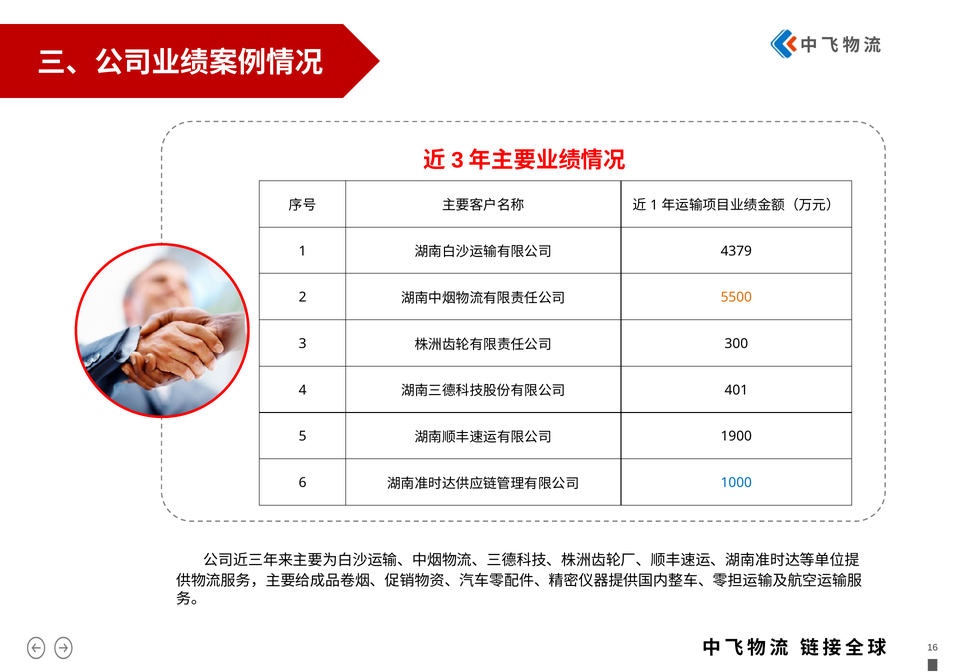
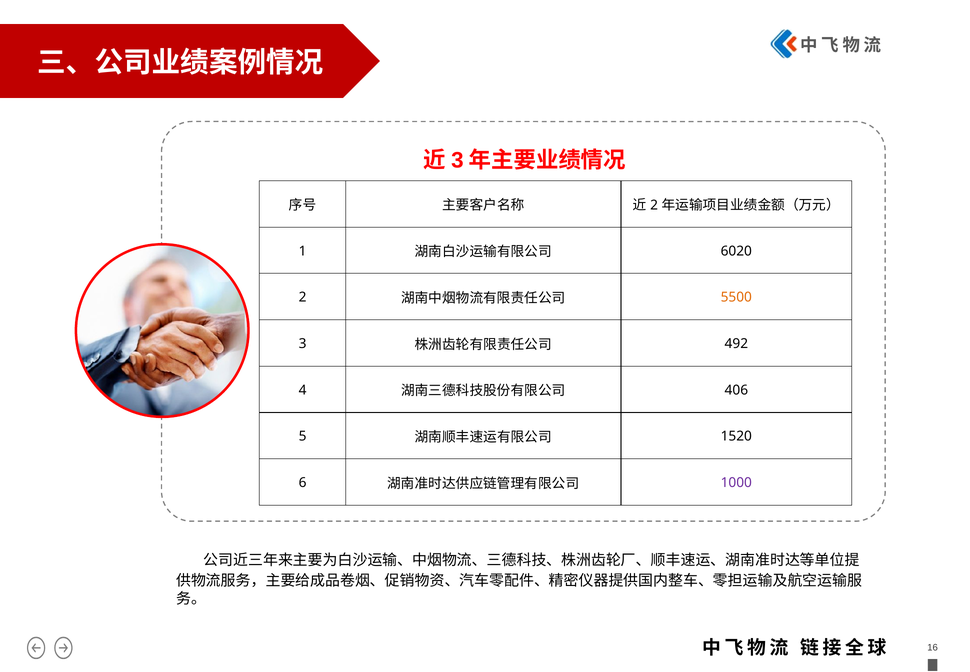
1 at (654, 205): 1 -> 2
4379: 4379 -> 6020
300: 300 -> 492
401: 401 -> 406
1900: 1900 -> 1520
1000 colour: blue -> purple
